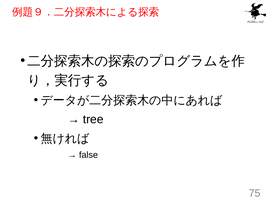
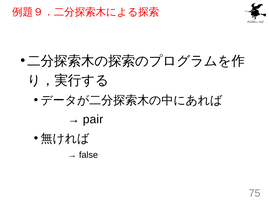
tree: tree -> pair
